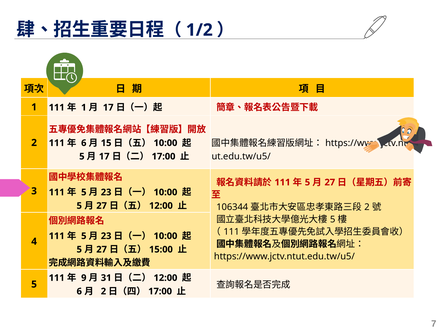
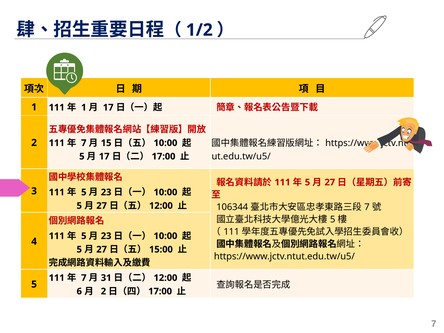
6 at (84, 143): 6 -> 7
2 at (367, 207): 2 -> 7
9 at (84, 278): 9 -> 7
